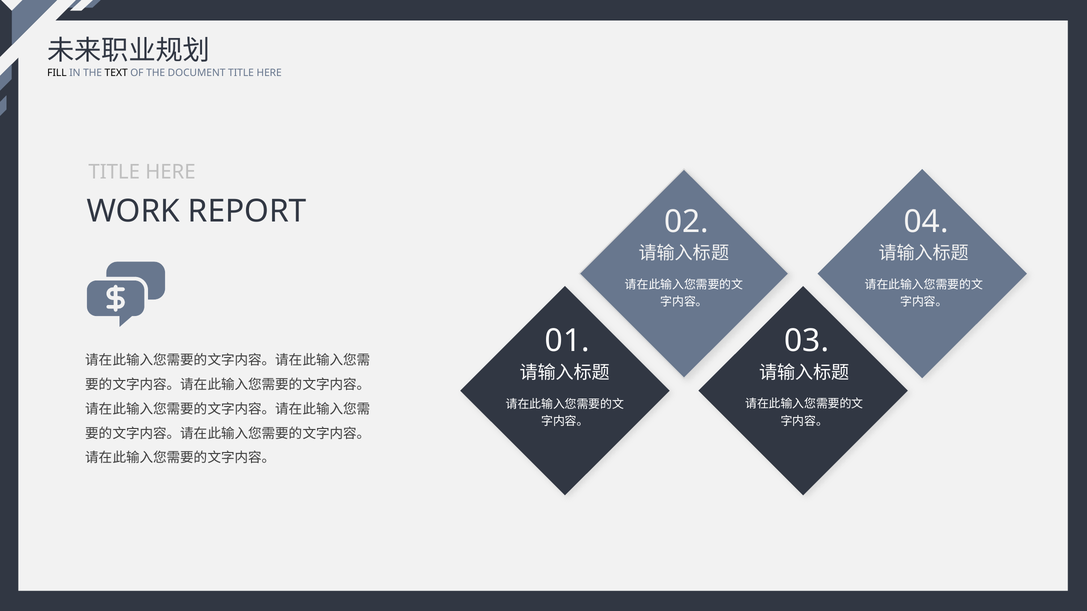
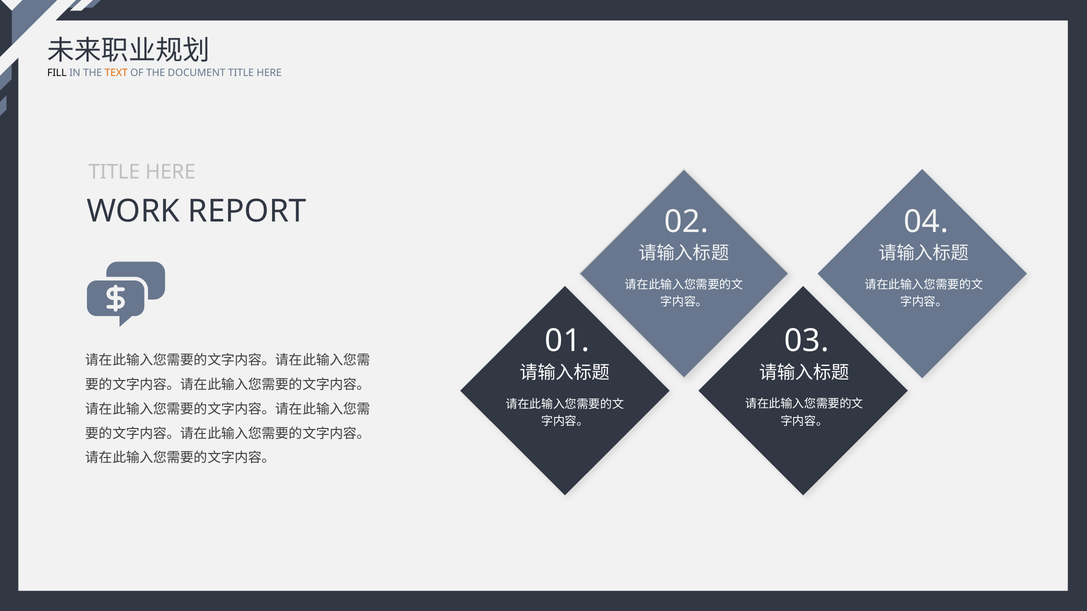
TEXT colour: black -> orange
